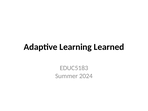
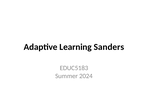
Learned: Learned -> Sanders
